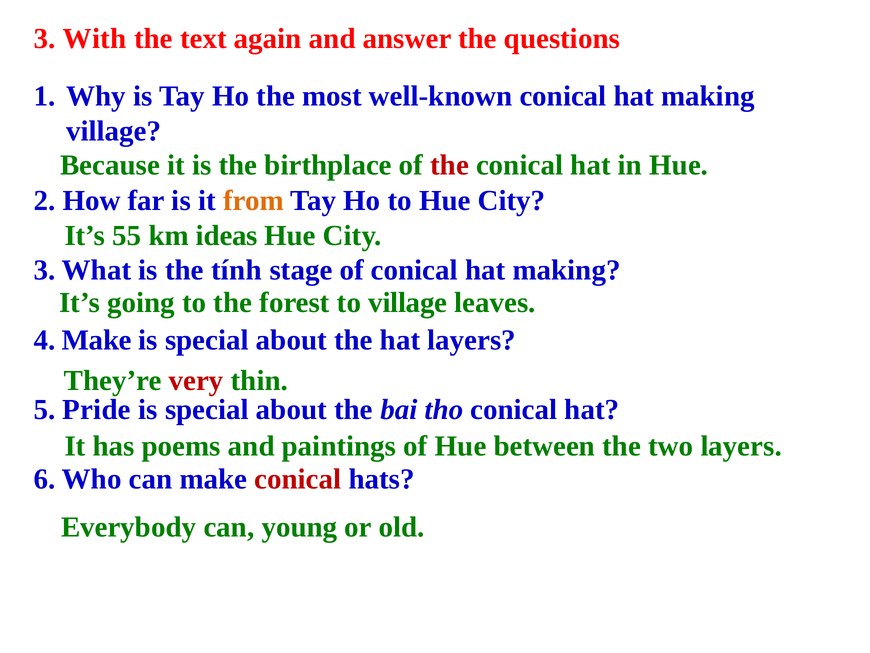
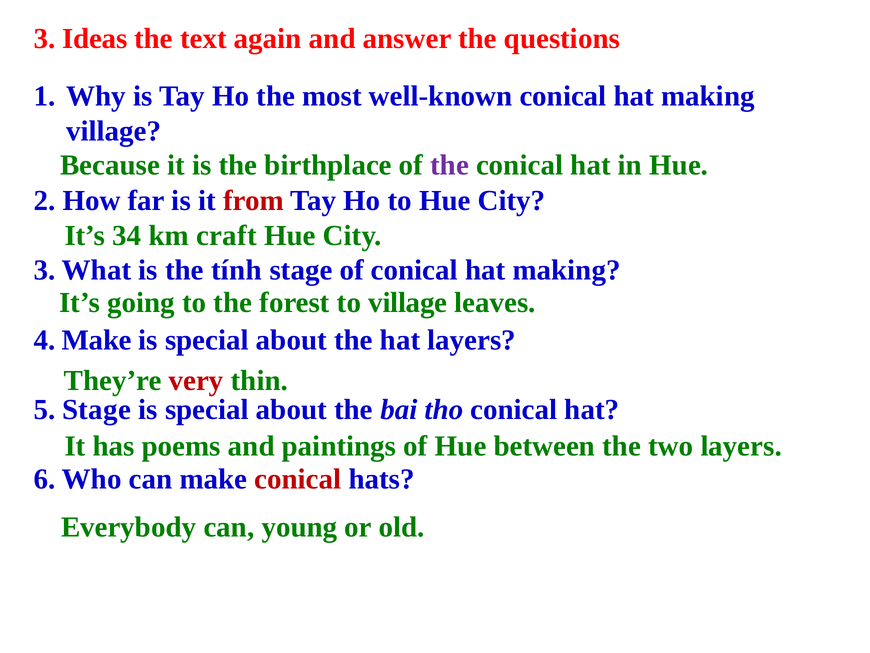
With: With -> Ideas
the at (450, 165) colour: red -> purple
from colour: orange -> red
55: 55 -> 34
ideas: ideas -> craft
5 Pride: Pride -> Stage
